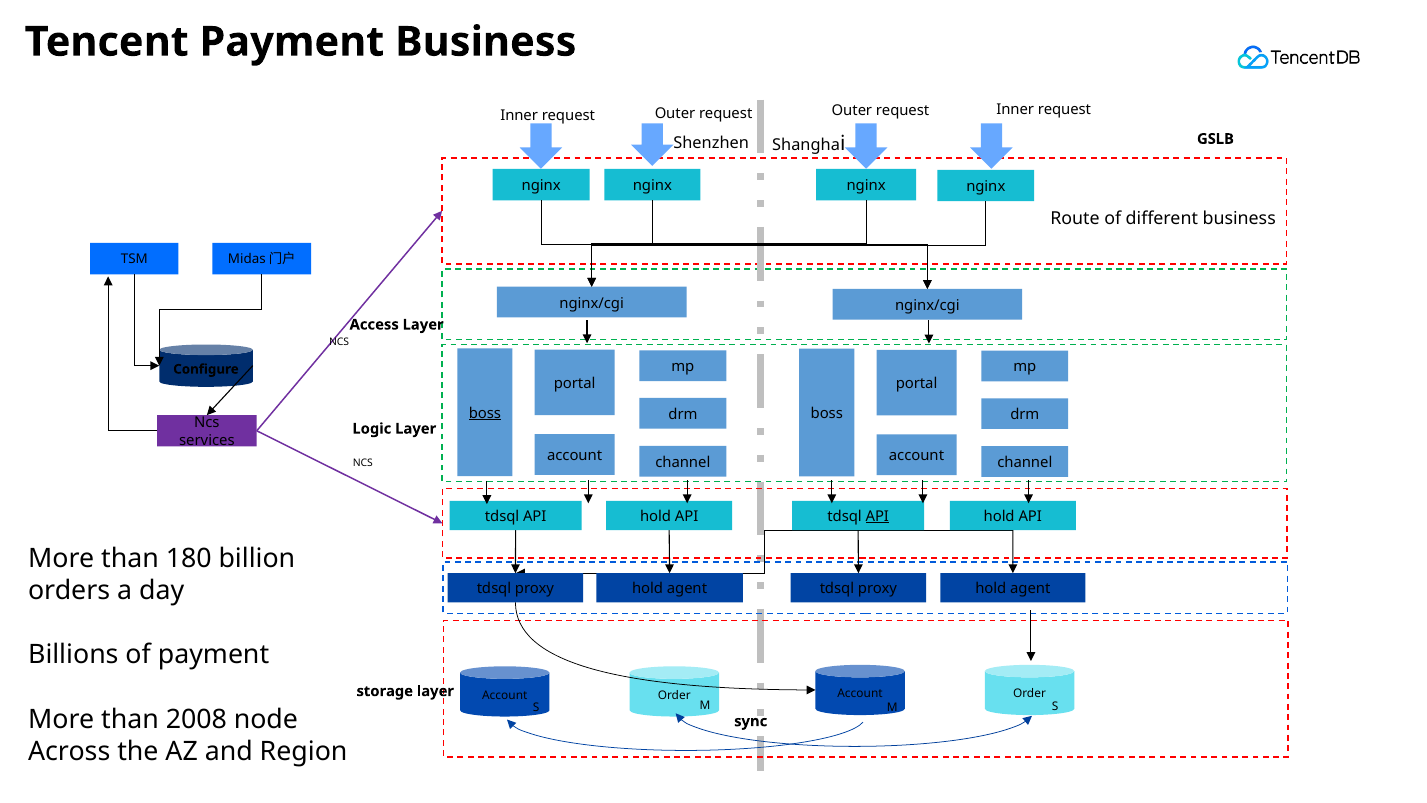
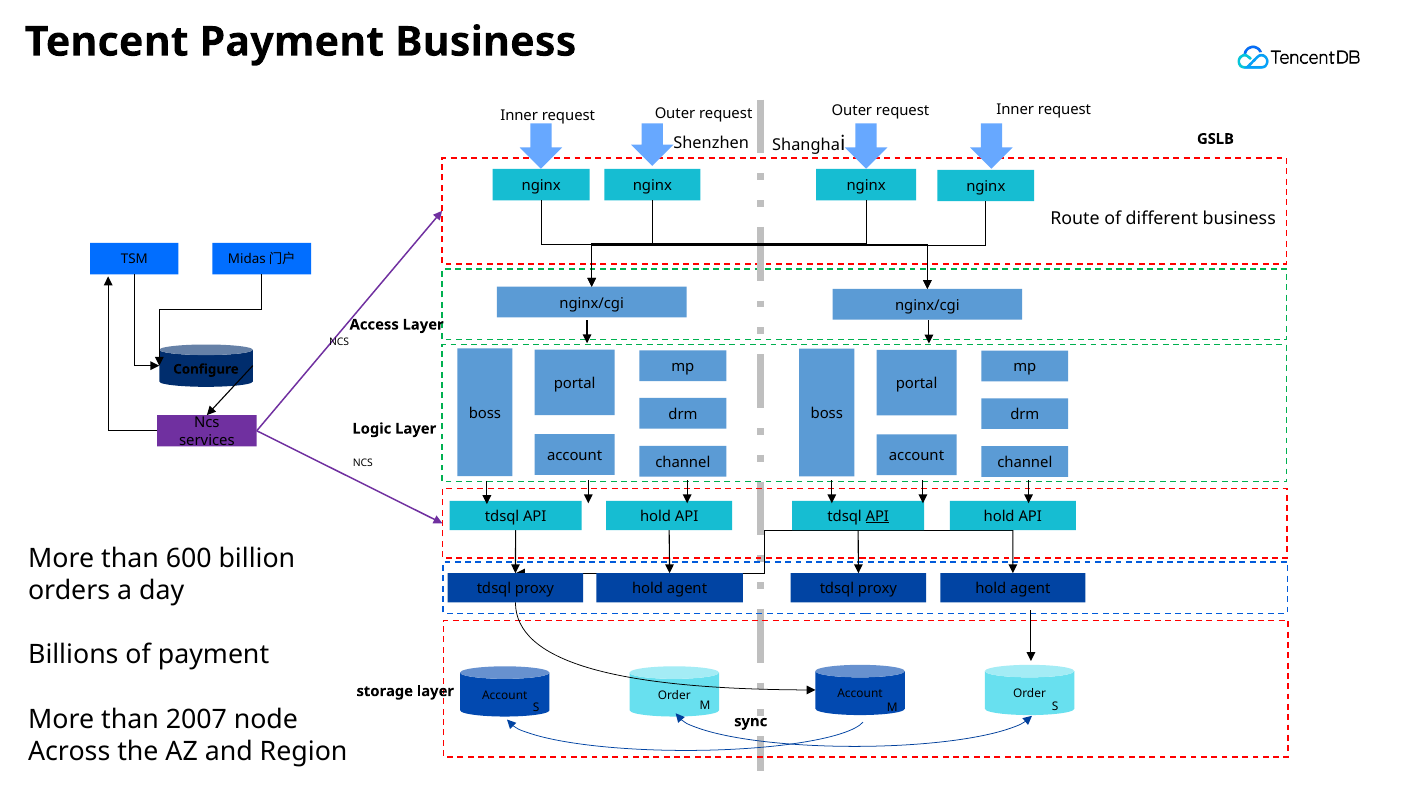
boss at (485, 413) underline: present -> none
180: 180 -> 600
2008: 2008 -> 2007
